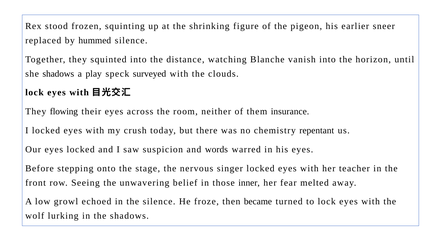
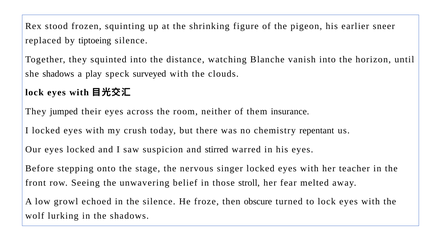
hummed: hummed -> tiptoeing
flowing: flowing -> jumped
words: words -> stirred
inner: inner -> stroll
became: became -> obscure
